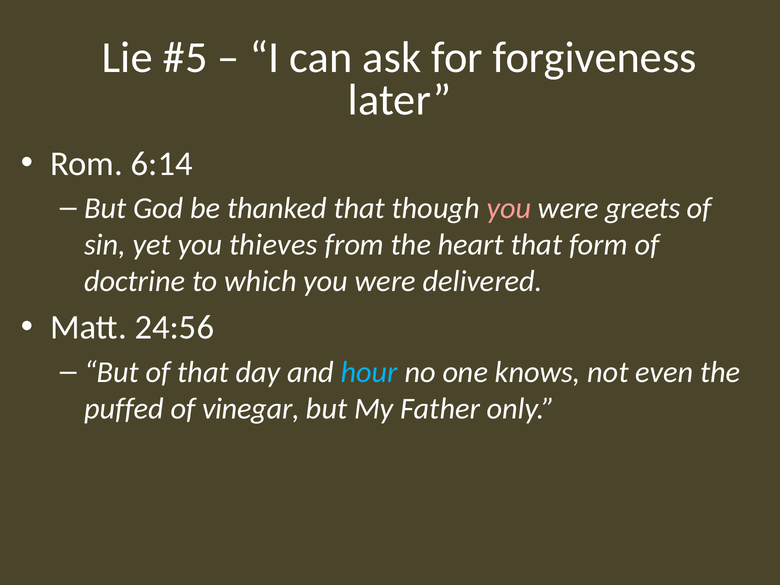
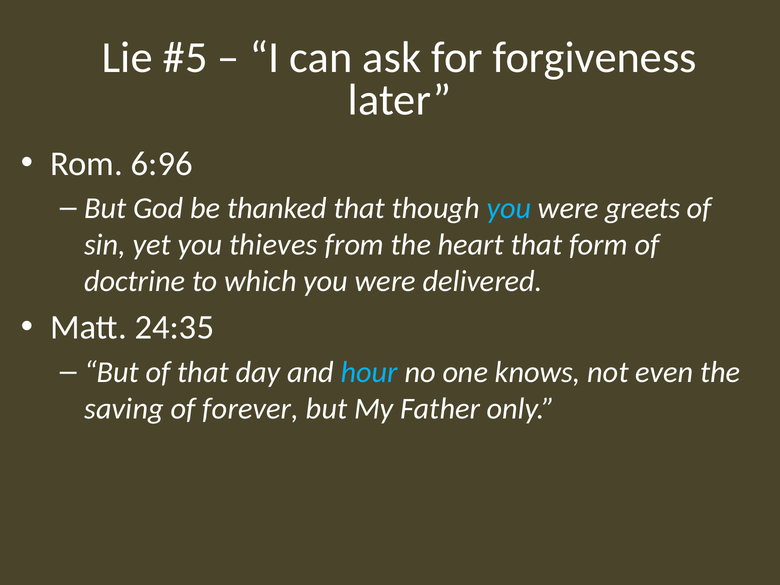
6:14: 6:14 -> 6:96
you at (509, 208) colour: pink -> light blue
24:56: 24:56 -> 24:35
puffed: puffed -> saving
vinegar: vinegar -> forever
